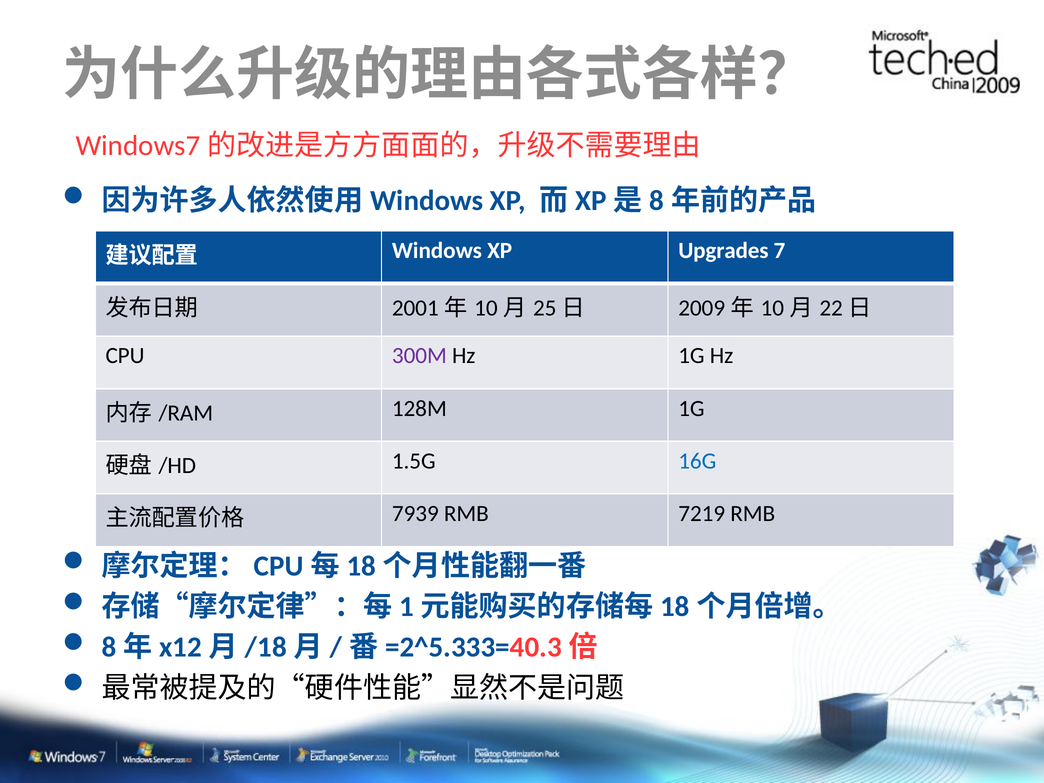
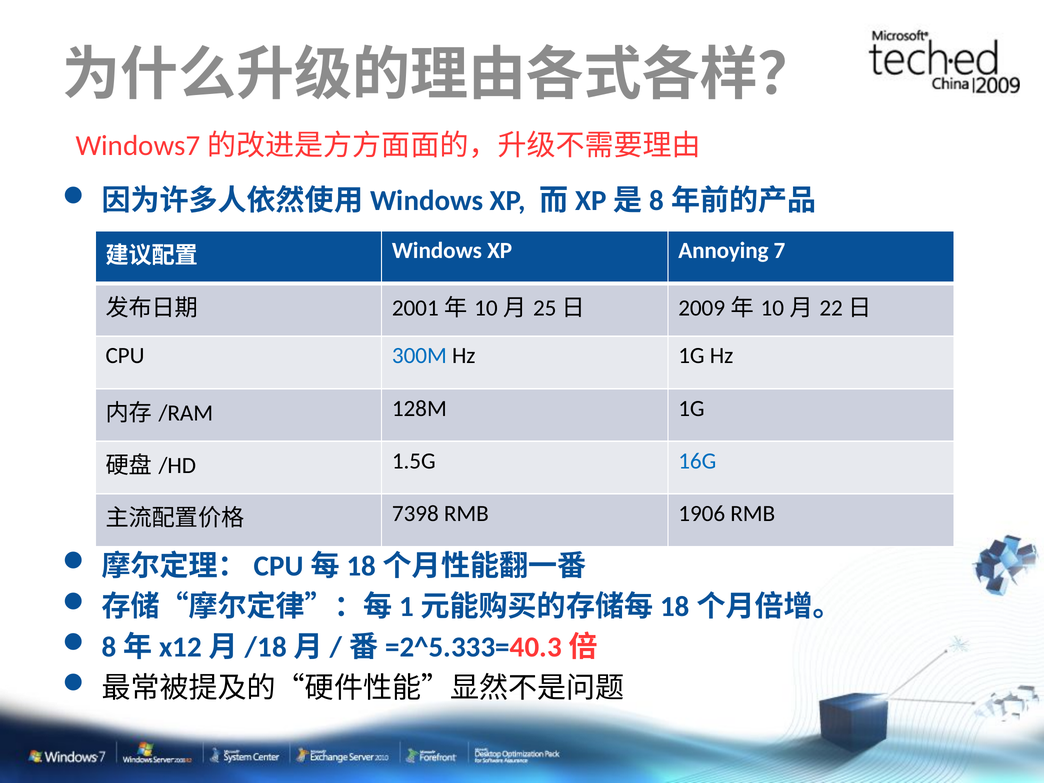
Upgrades: Upgrades -> Annoying
300M colour: purple -> blue
7939: 7939 -> 7398
7219: 7219 -> 1906
